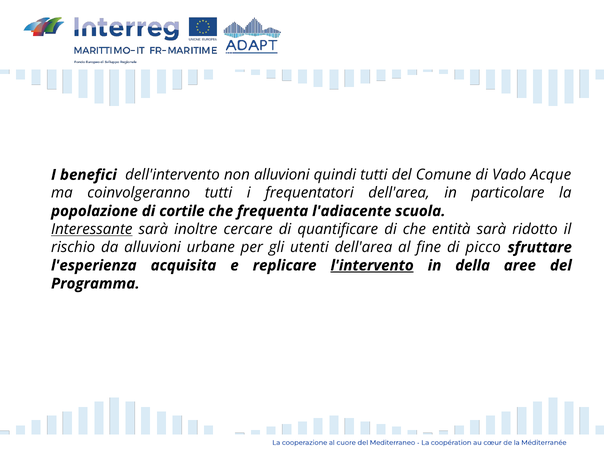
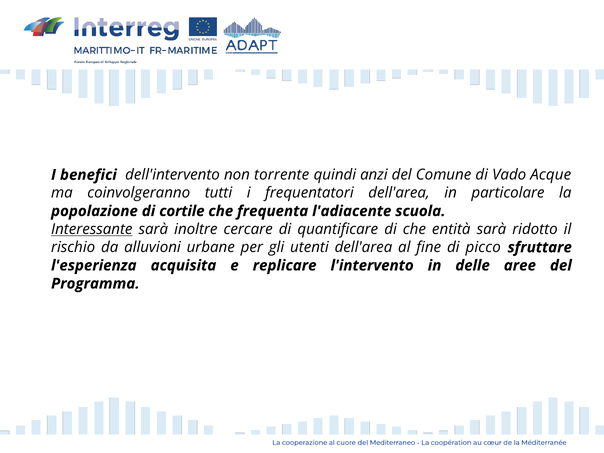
non alluvioni: alluvioni -> torrente
quindi tutti: tutti -> anzi
l'intervento underline: present -> none
della: della -> delle
